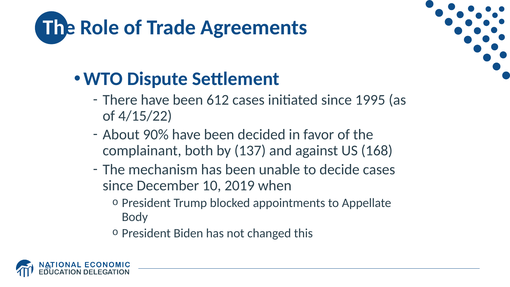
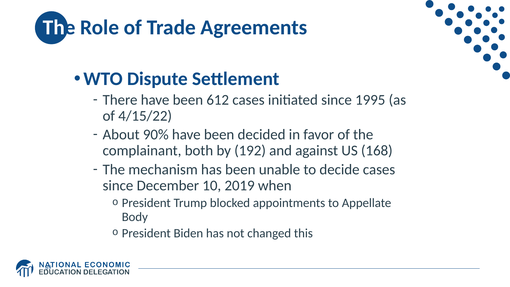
137: 137 -> 192
